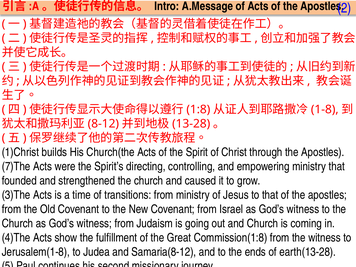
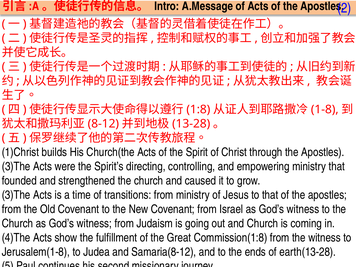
7)The at (16, 166): 7)The -> 3)The
